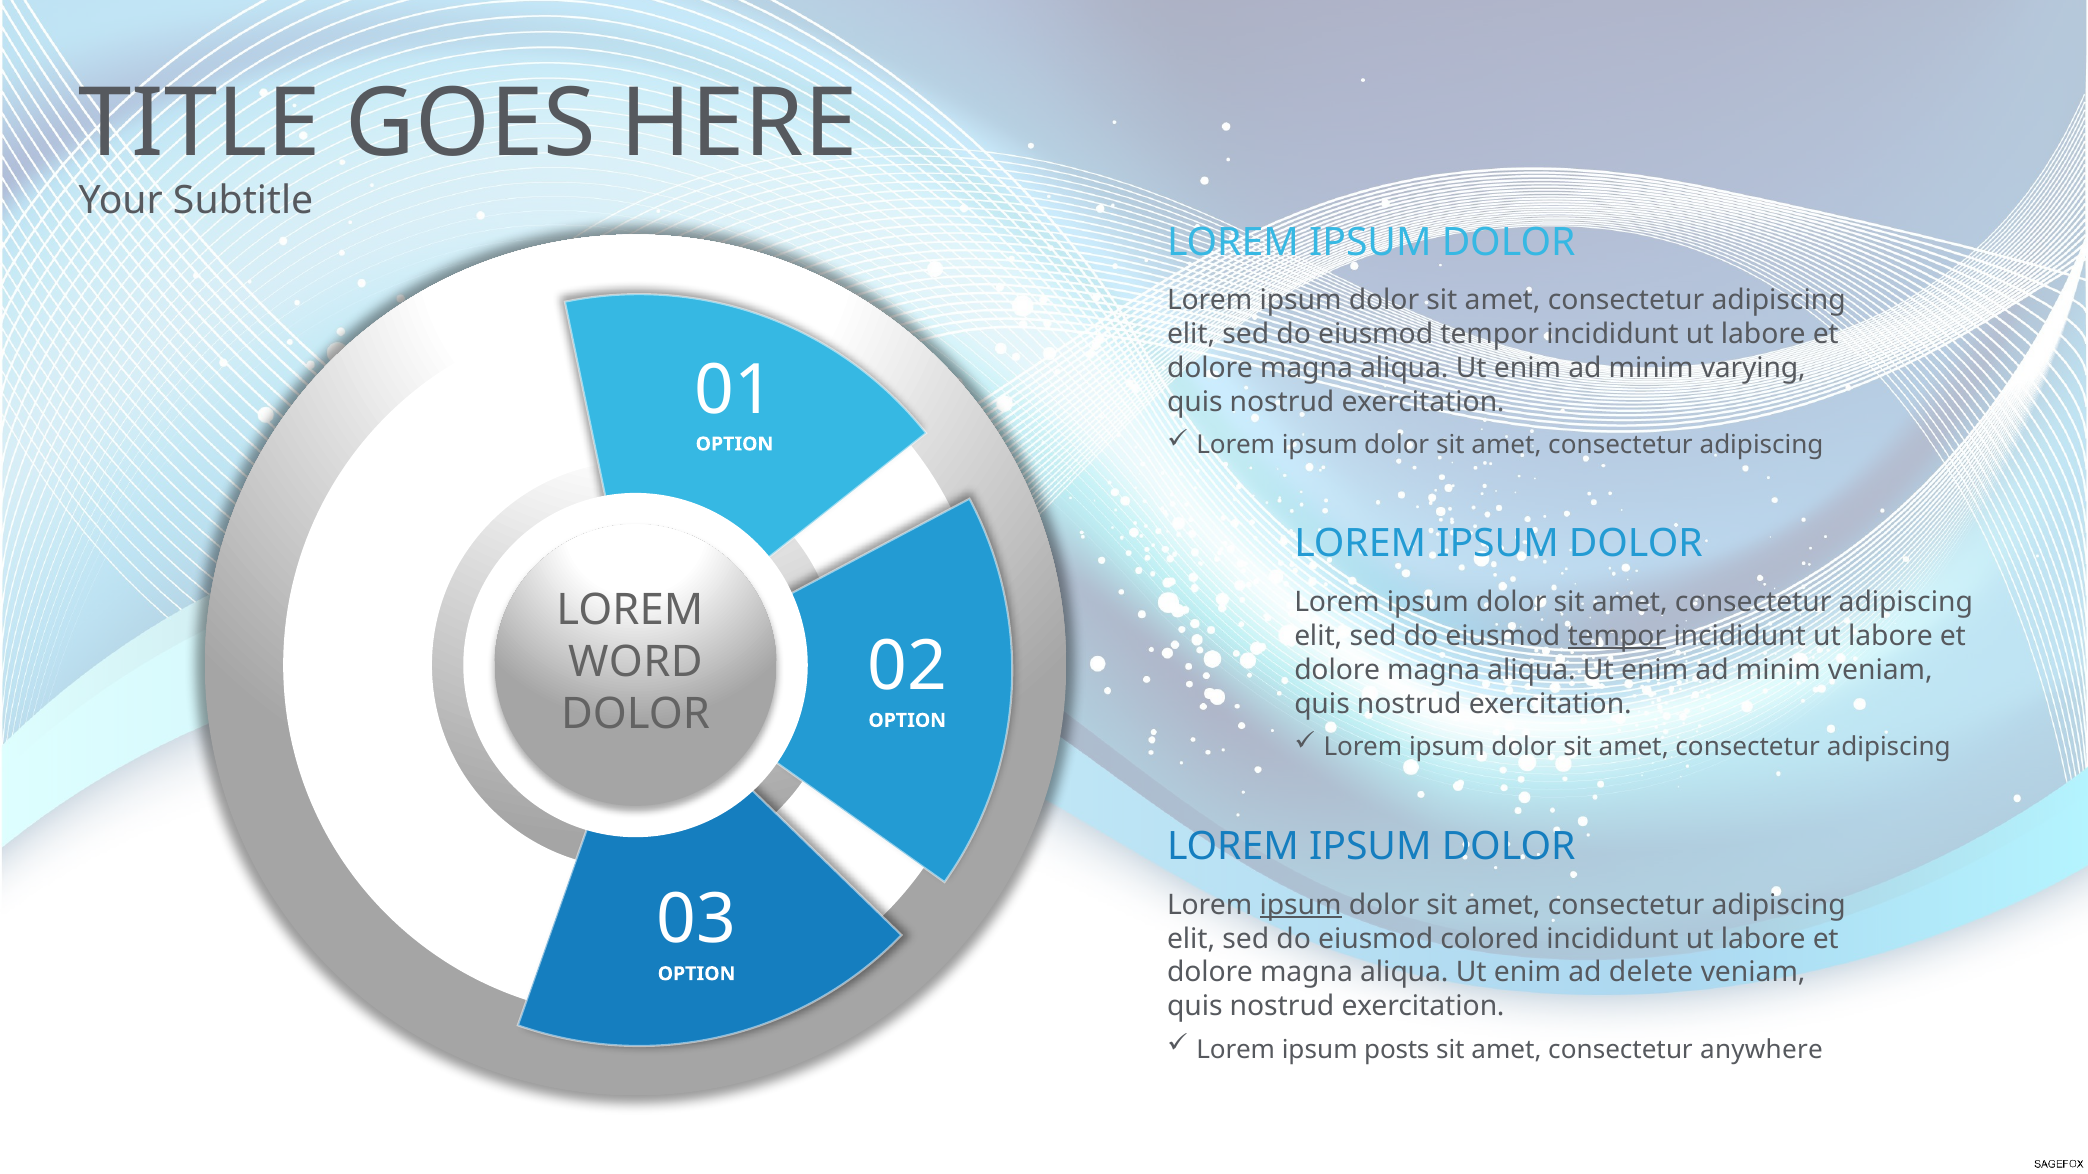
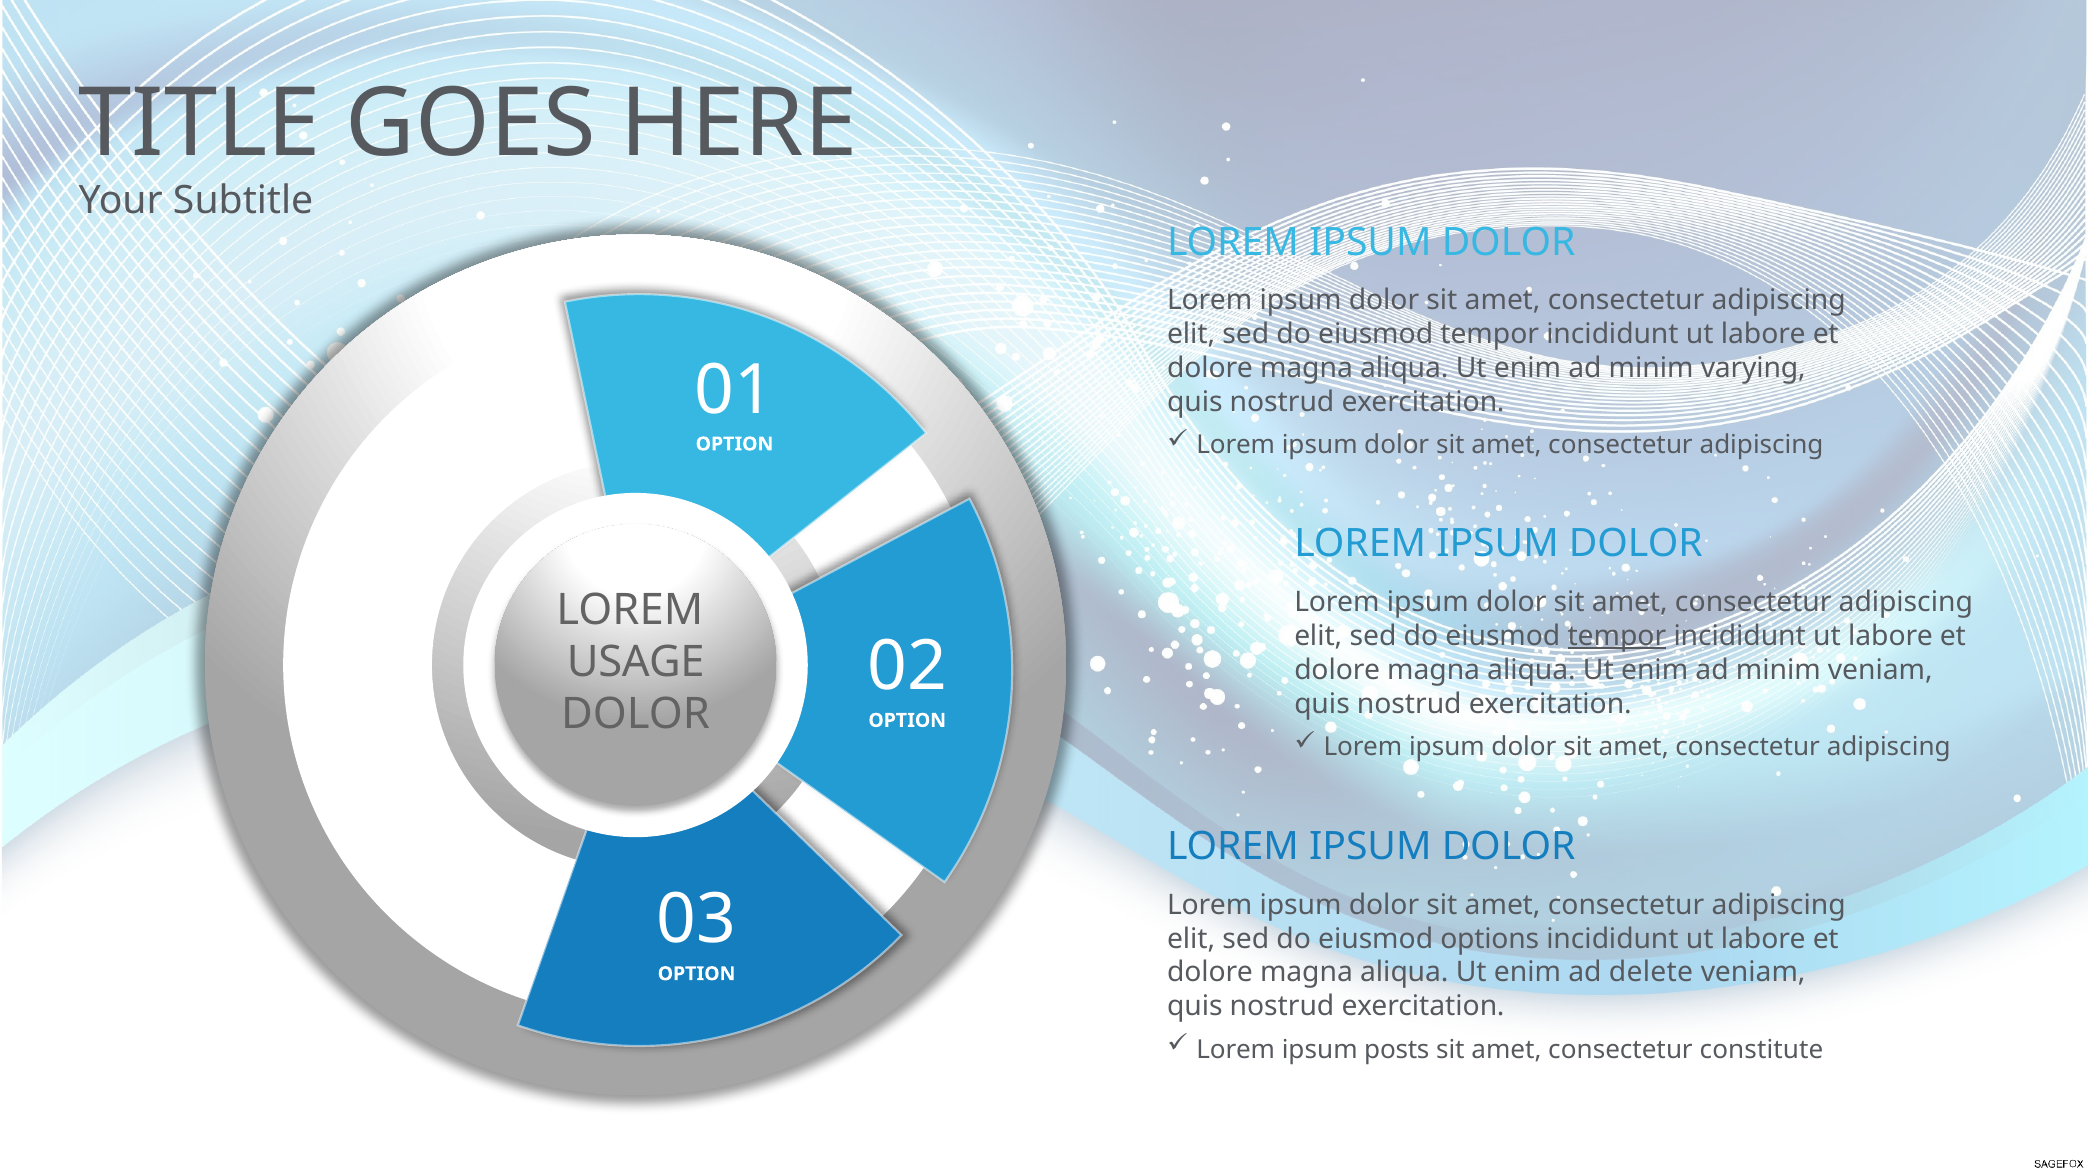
WORD: WORD -> USAGE
ipsum at (1301, 905) underline: present -> none
colored: colored -> options
anywhere: anywhere -> constitute
